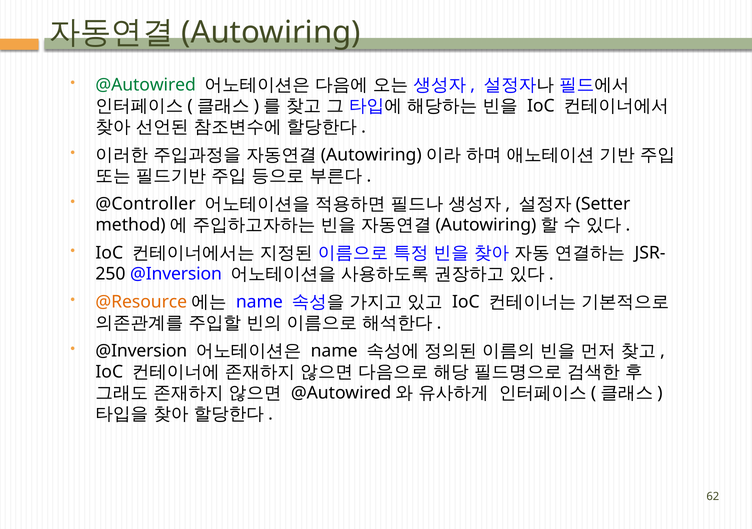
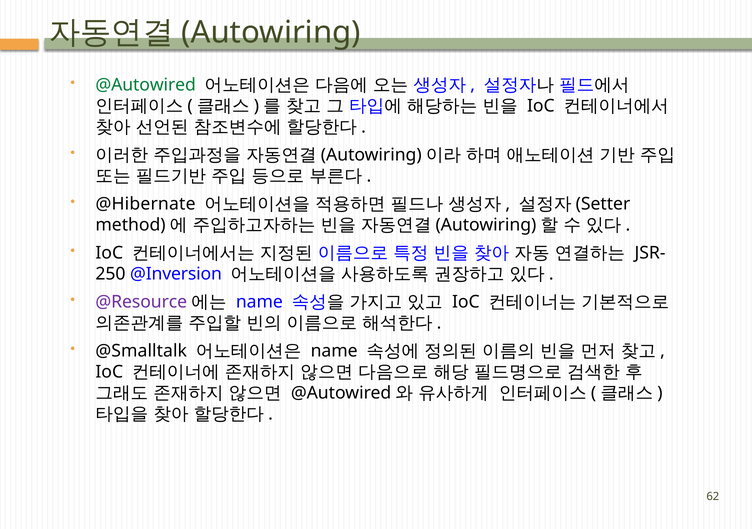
@Controller: @Controller -> @Hibernate
@Resource colour: orange -> purple
@Inversion at (141, 351): @Inversion -> @Smalltalk
